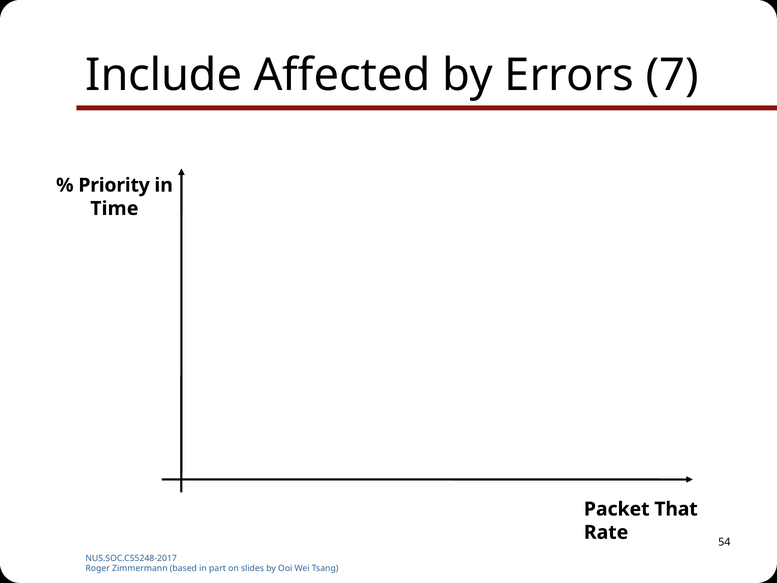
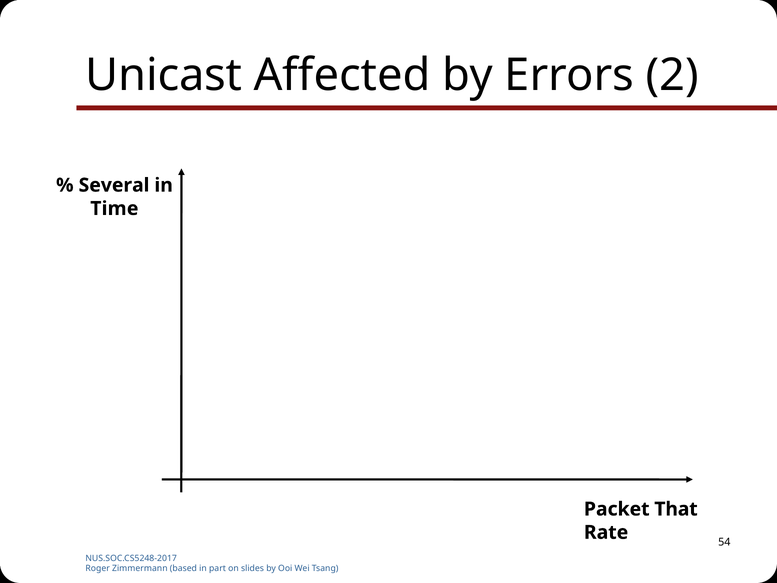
Include: Include -> Unicast
7: 7 -> 2
Priority: Priority -> Several
